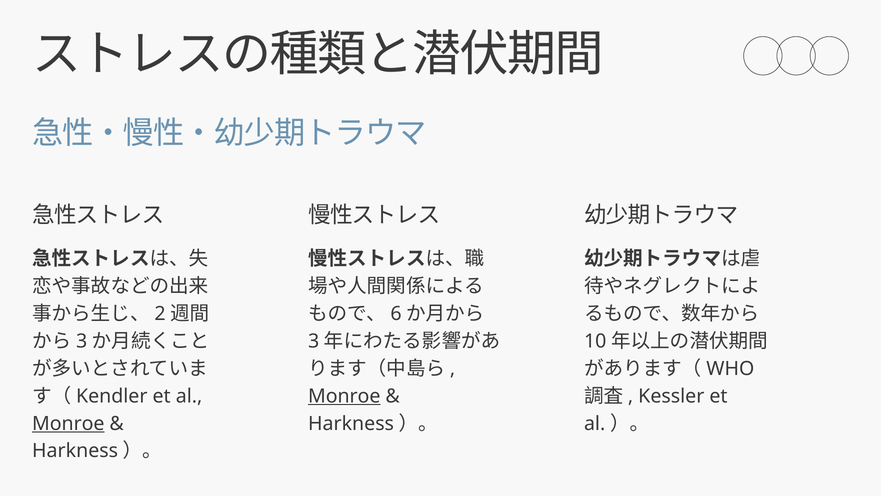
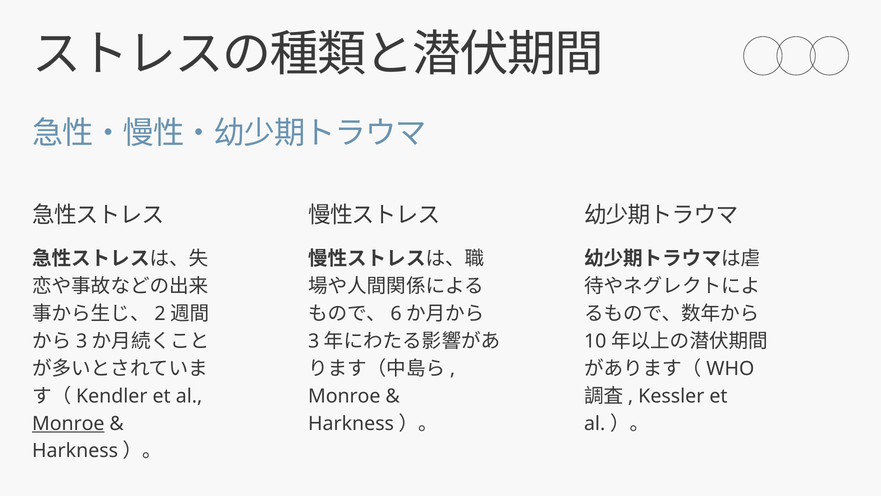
Monroe at (344, 396) underline: present -> none
